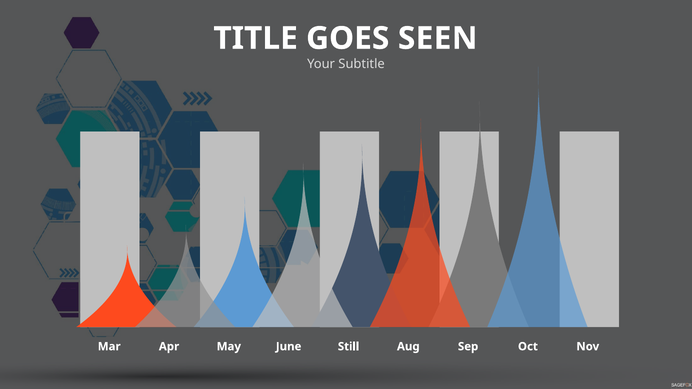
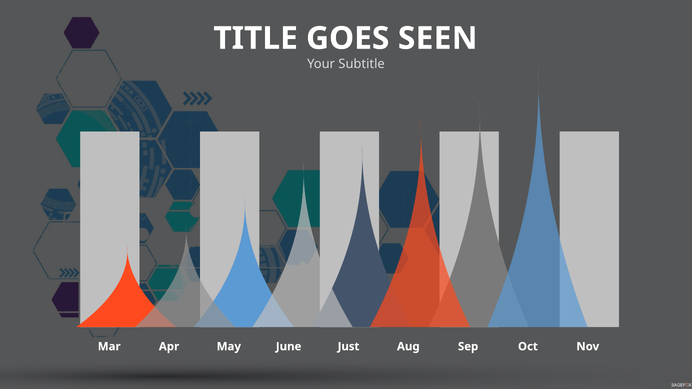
Still: Still -> Just
